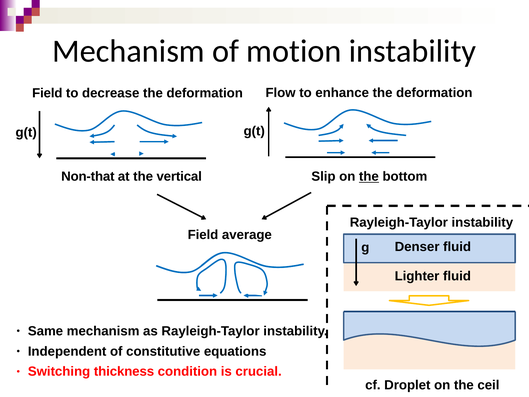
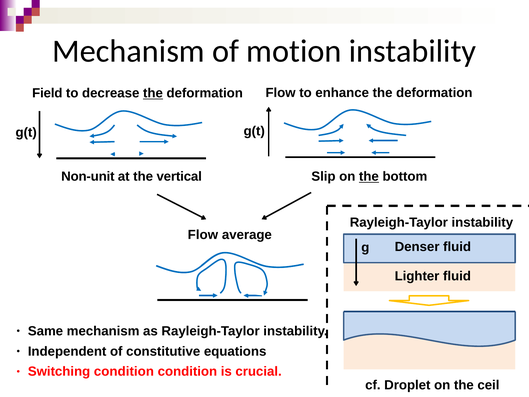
the at (153, 93) underline: none -> present
Non-that: Non-that -> Non-unit
Field at (203, 235): Field -> Flow
thickness at (124, 371): thickness -> condition
